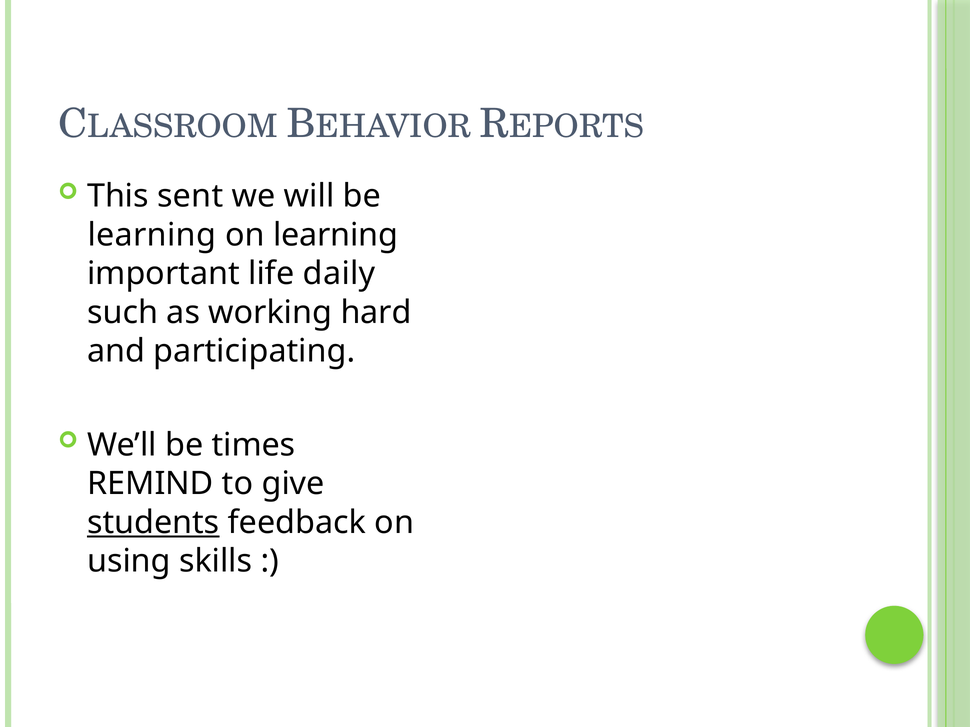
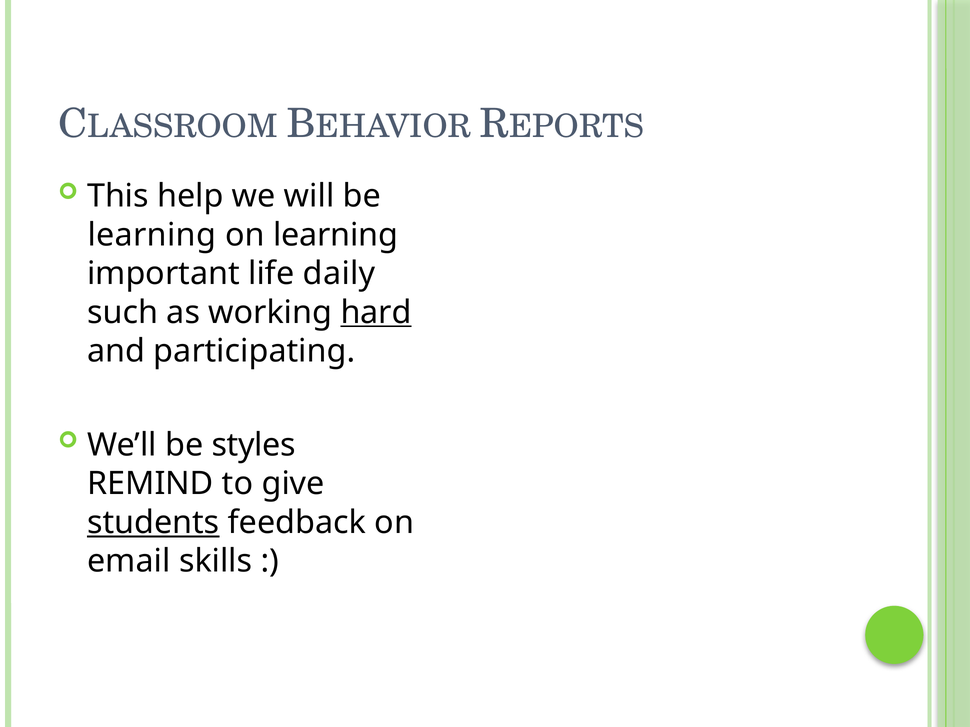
sent: sent -> help
hard underline: none -> present
times: times -> styles
using: using -> email
